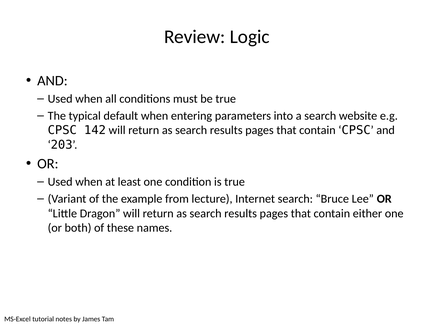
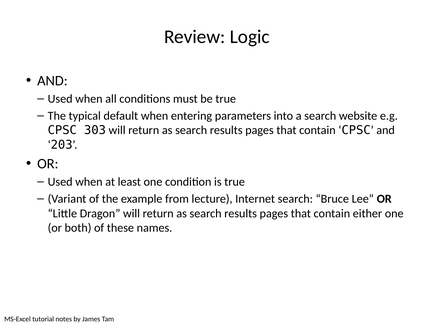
142: 142 -> 303
